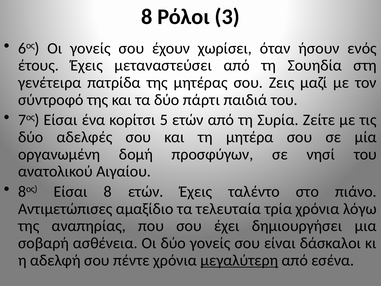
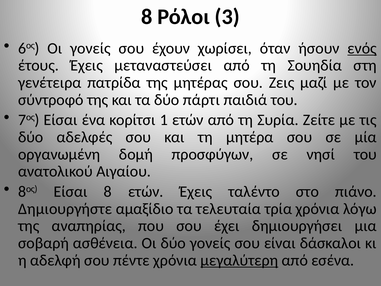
ενός underline: none -> present
5: 5 -> 1
Αντιμετώπισες: Αντιμετώπισες -> Δημιουργήστε
